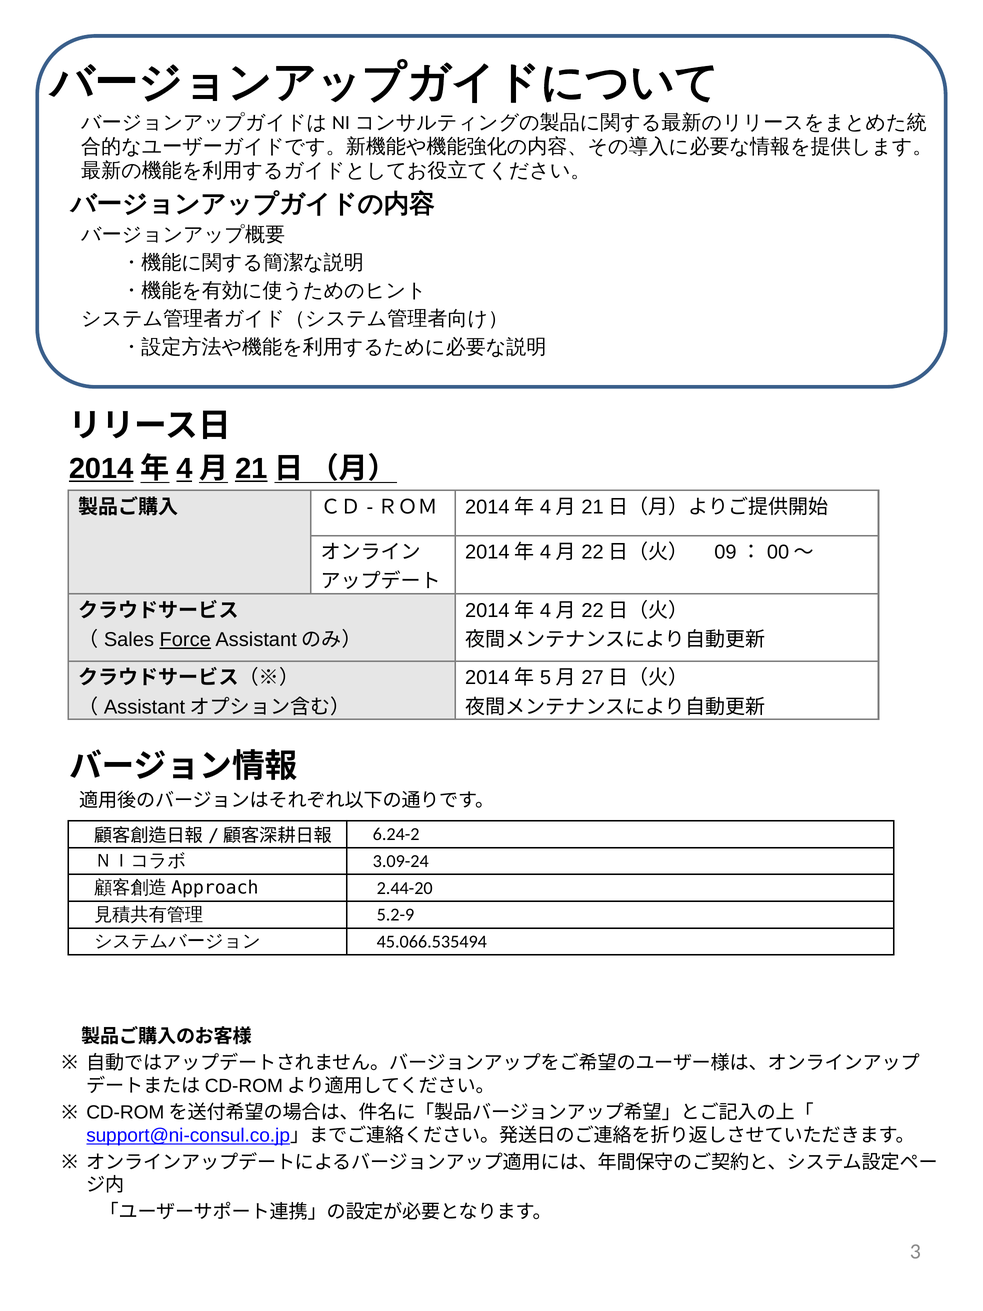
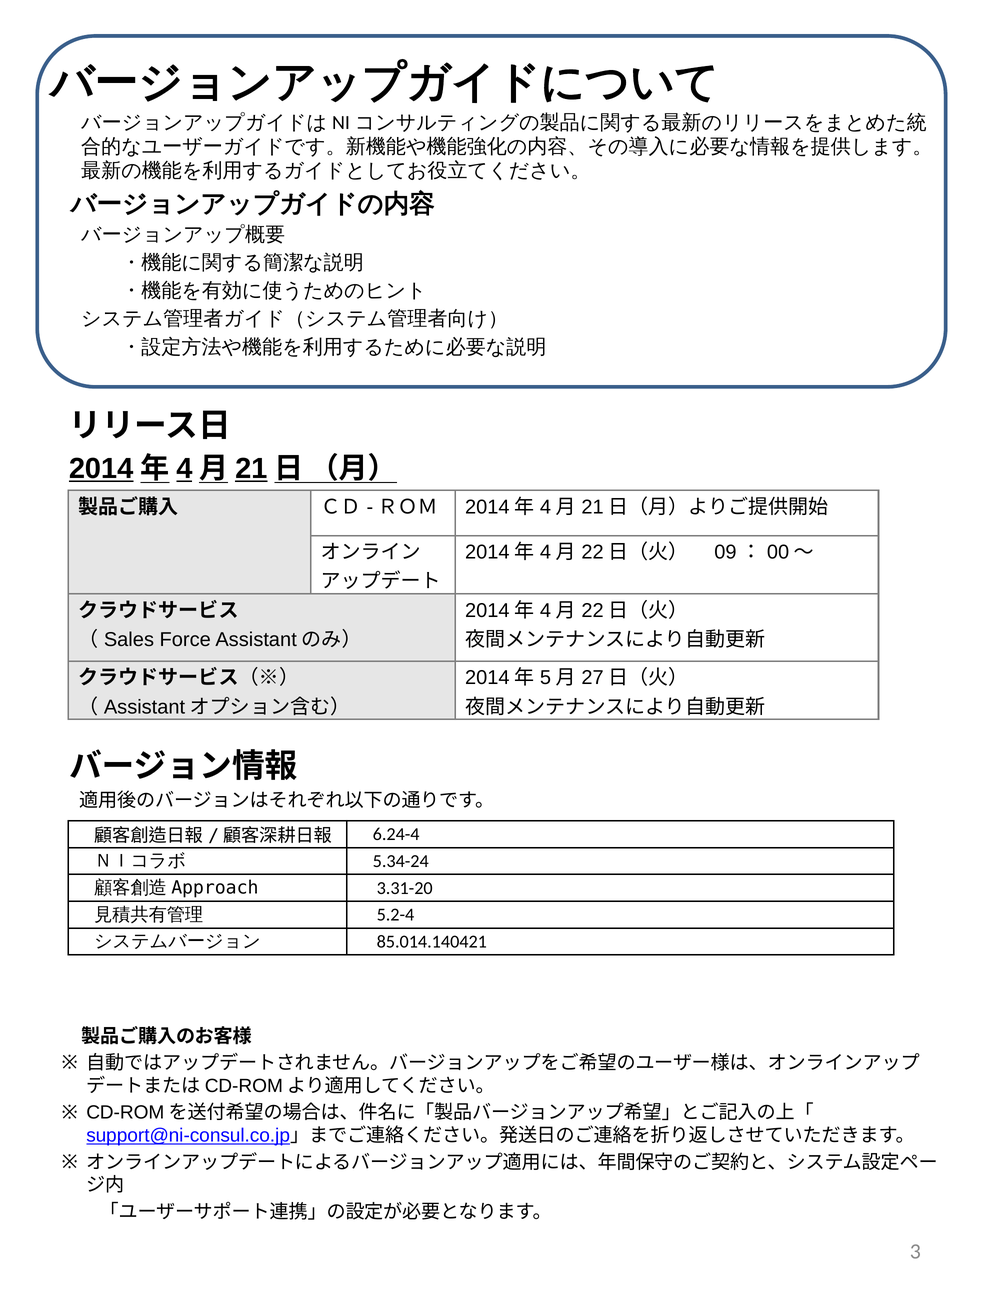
Force underline: present -> none
6.24-2: 6.24-2 -> 6.24-4
3.09-24: 3.09-24 -> 5.34-24
2.44-20: 2.44-20 -> 3.31-20
5.2-9: 5.2-9 -> 5.2-4
45.066.535494: 45.066.535494 -> 85.014.140421
